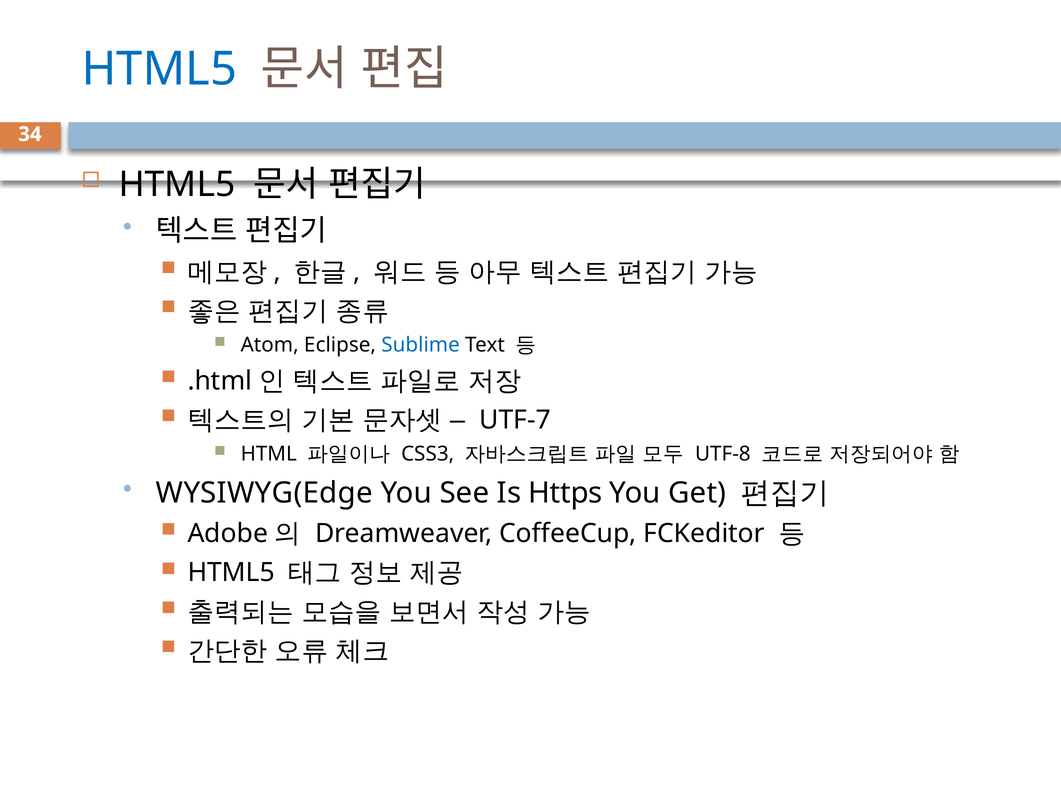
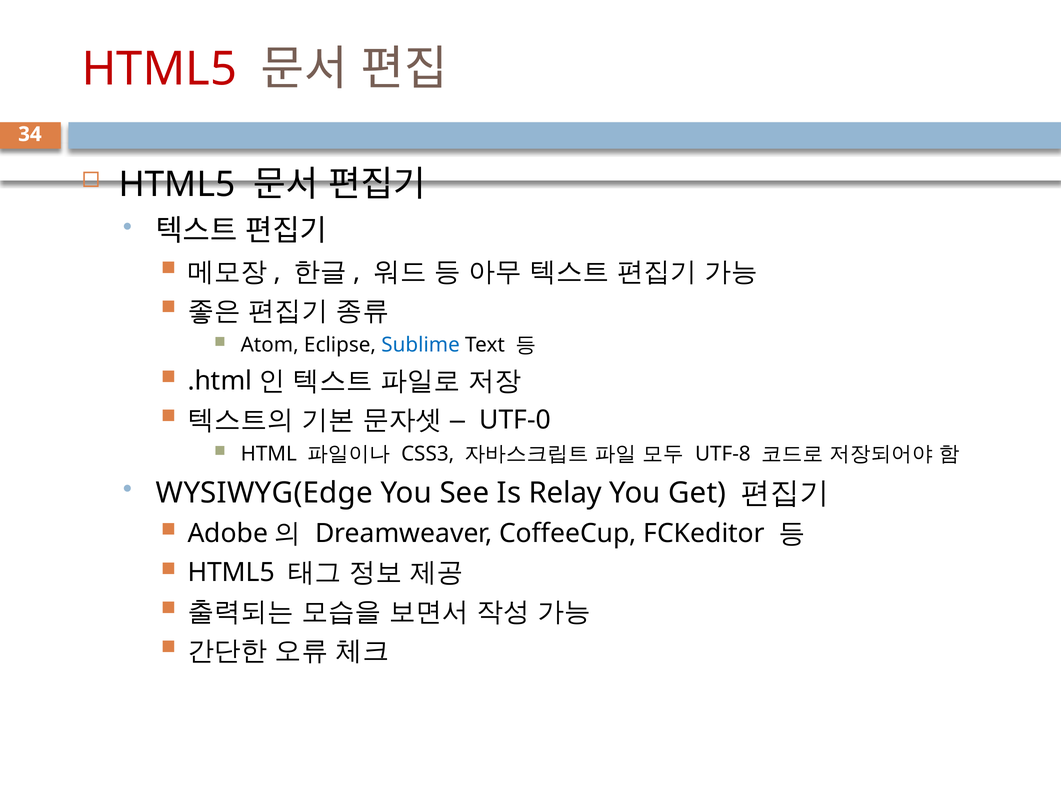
HTML5 at (159, 69) colour: blue -> red
UTF-7: UTF-7 -> UTF-0
Https: Https -> Relay
